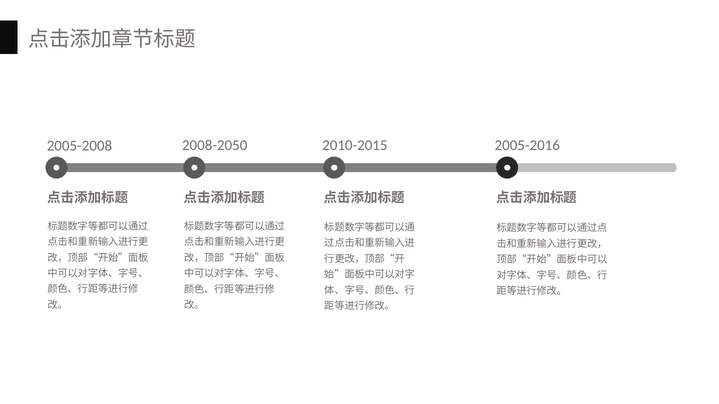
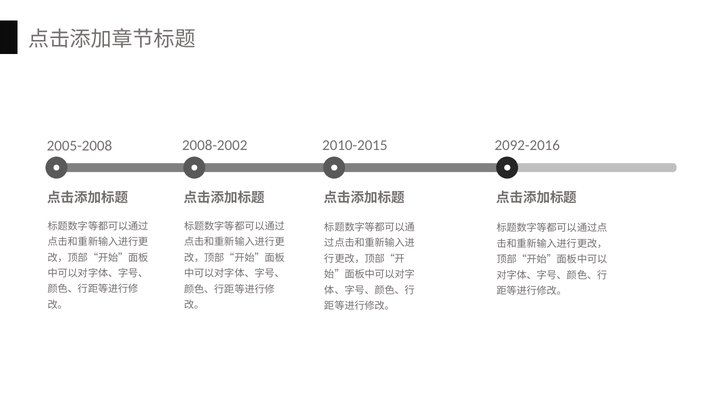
2008-2050: 2008-2050 -> 2008-2002
2005-2016: 2005-2016 -> 2092-2016
